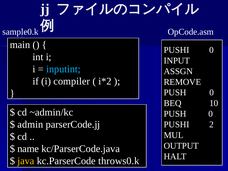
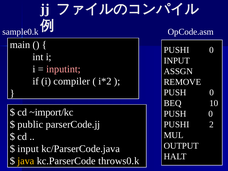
inputint colour: light blue -> pink
~admin/kc: ~admin/kc -> ~import/kc
admin: admin -> public
name at (28, 149): name -> input
